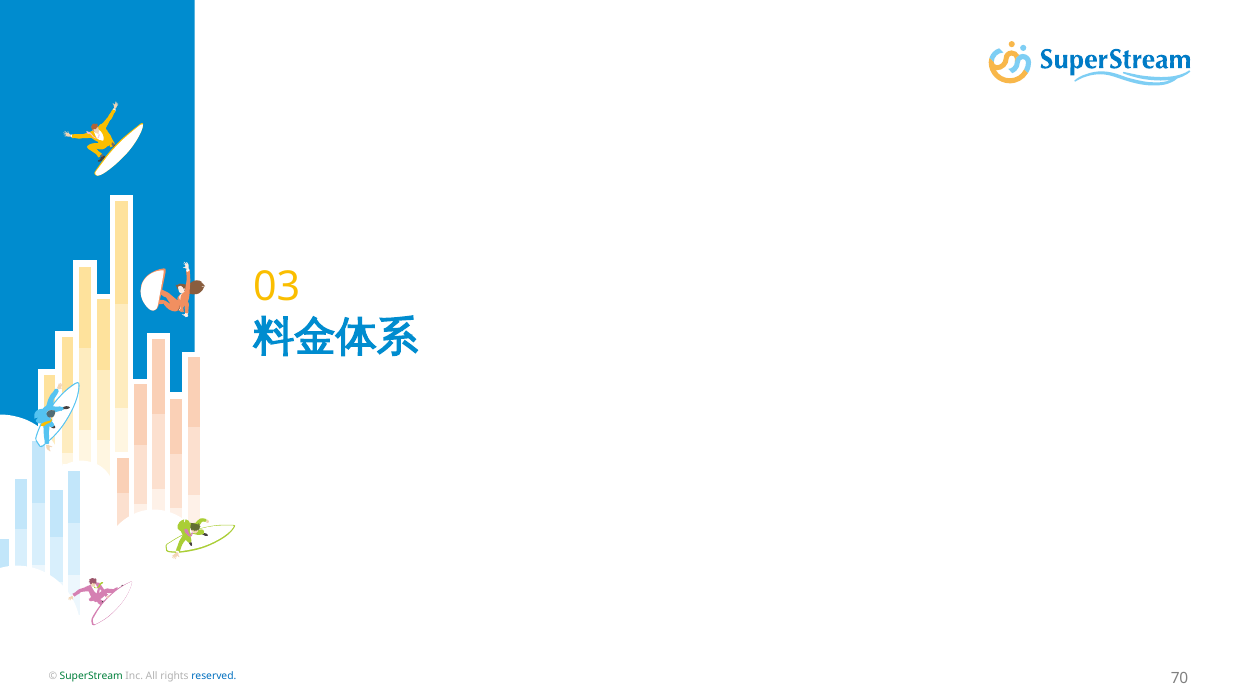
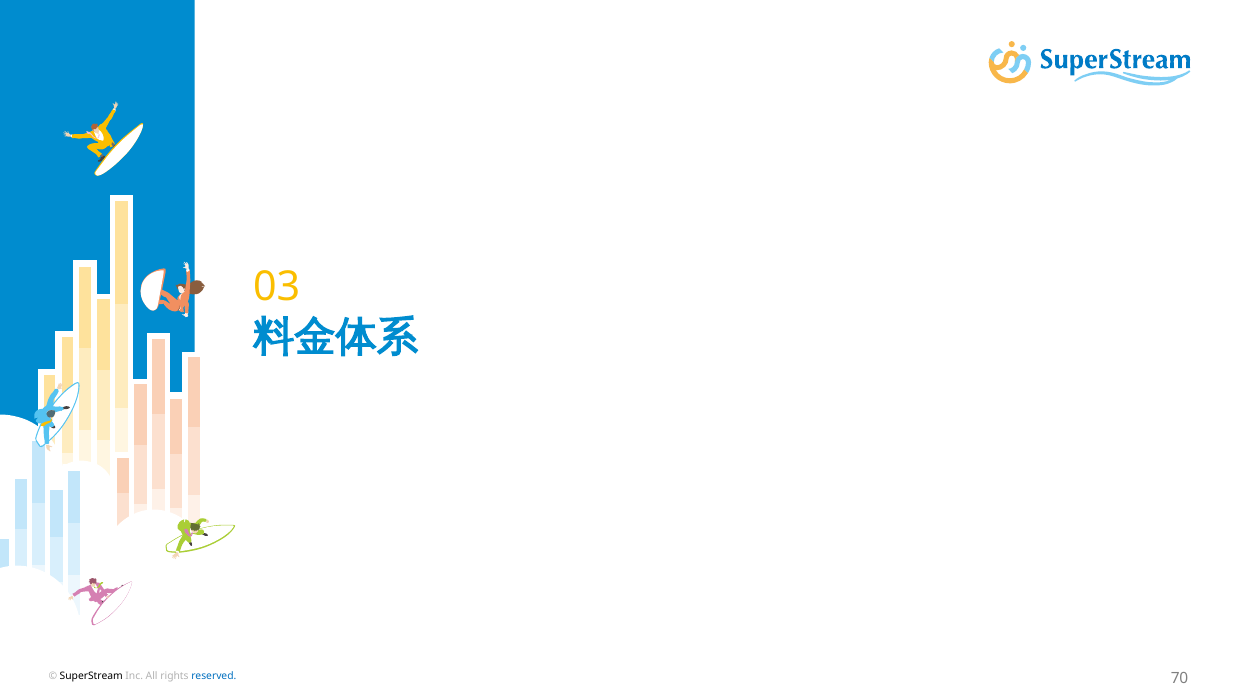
SuperStream colour: green -> black
